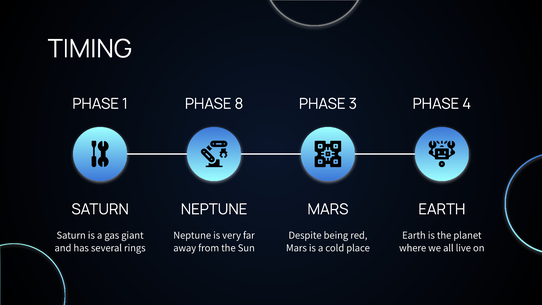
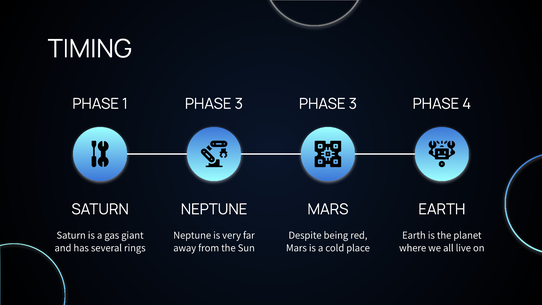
8 at (239, 104): 8 -> 3
